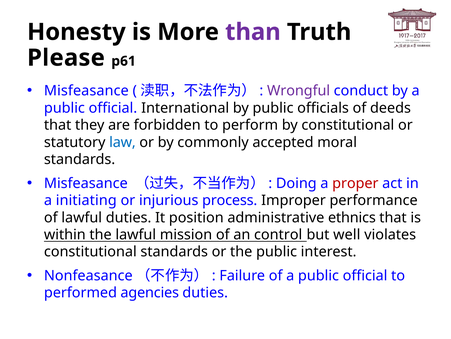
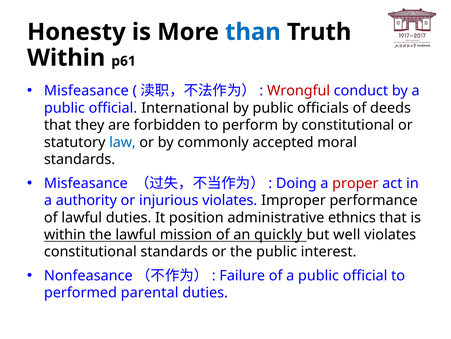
than colour: purple -> blue
Please at (66, 58): Please -> Within
Wrongful colour: purple -> red
initiating: initiating -> authority
injurious process: process -> violates
control: control -> quickly
agencies: agencies -> parental
